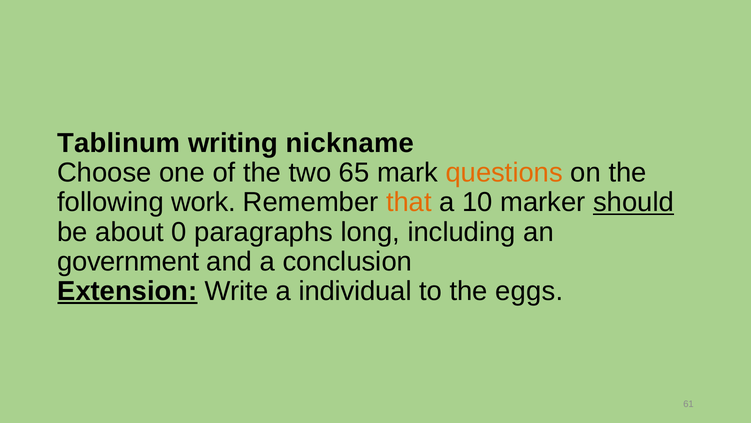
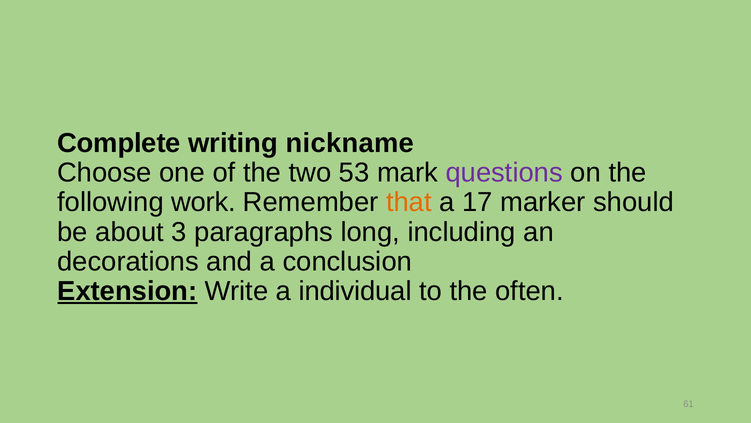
Tablinum: Tablinum -> Complete
65: 65 -> 53
questions colour: orange -> purple
10: 10 -> 17
should underline: present -> none
0: 0 -> 3
government: government -> decorations
eggs: eggs -> often
